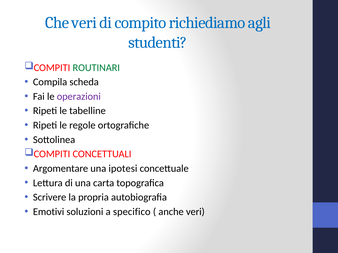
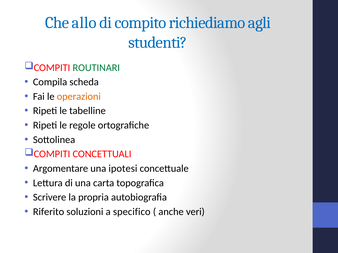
Che veri: veri -> allo
operazioni colour: purple -> orange
Emotivi: Emotivi -> Riferito
